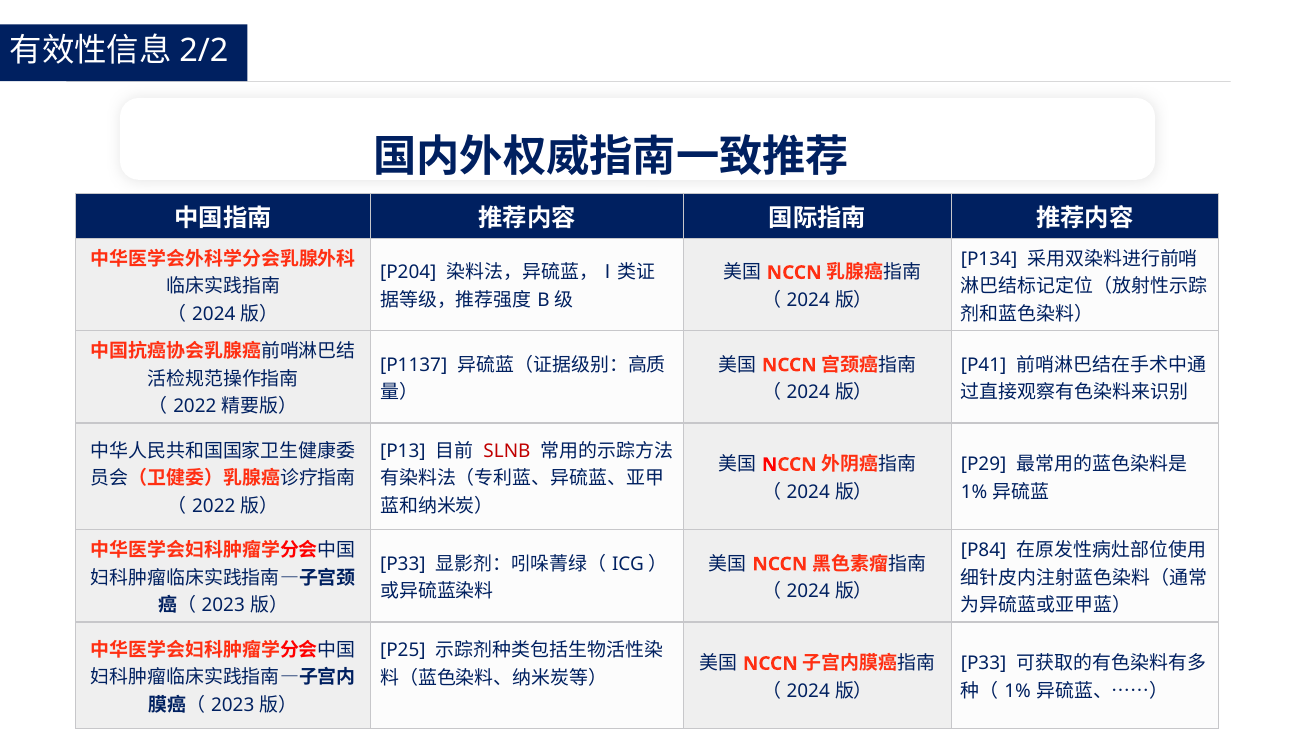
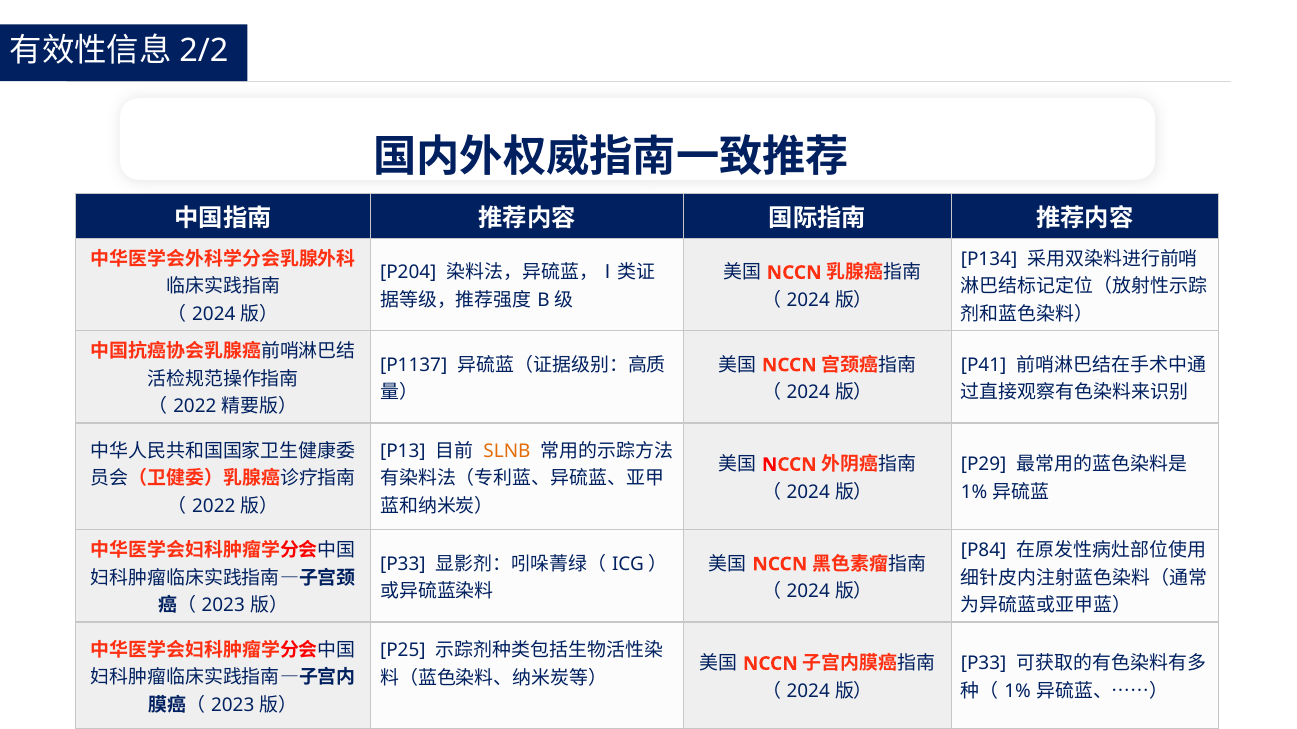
SLNB colour: red -> orange
